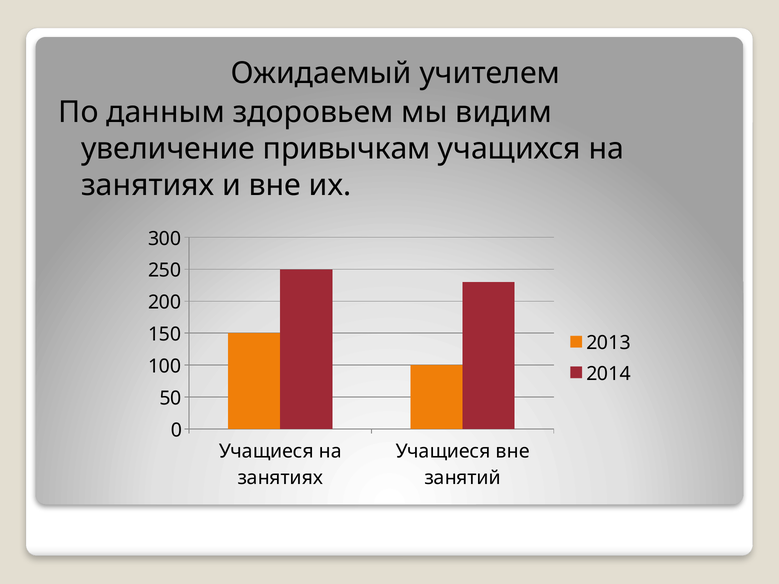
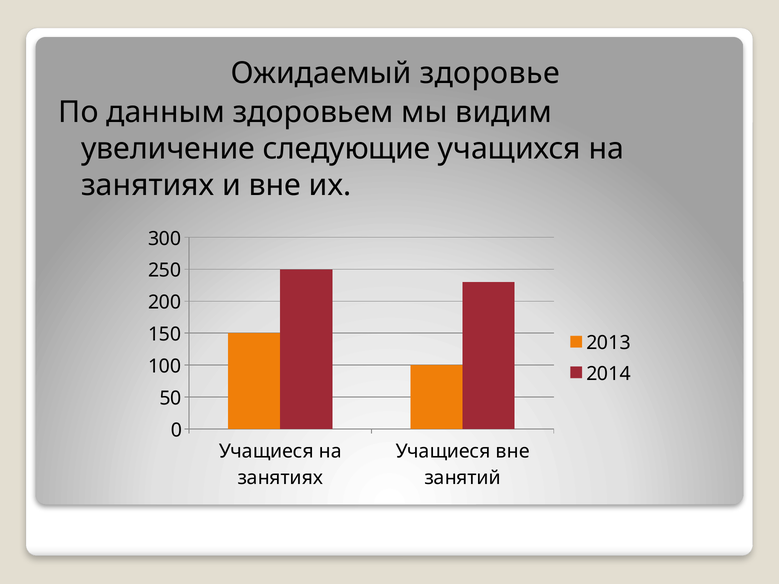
учителем: учителем -> здоровье
привычкам: привычкам -> следующие
